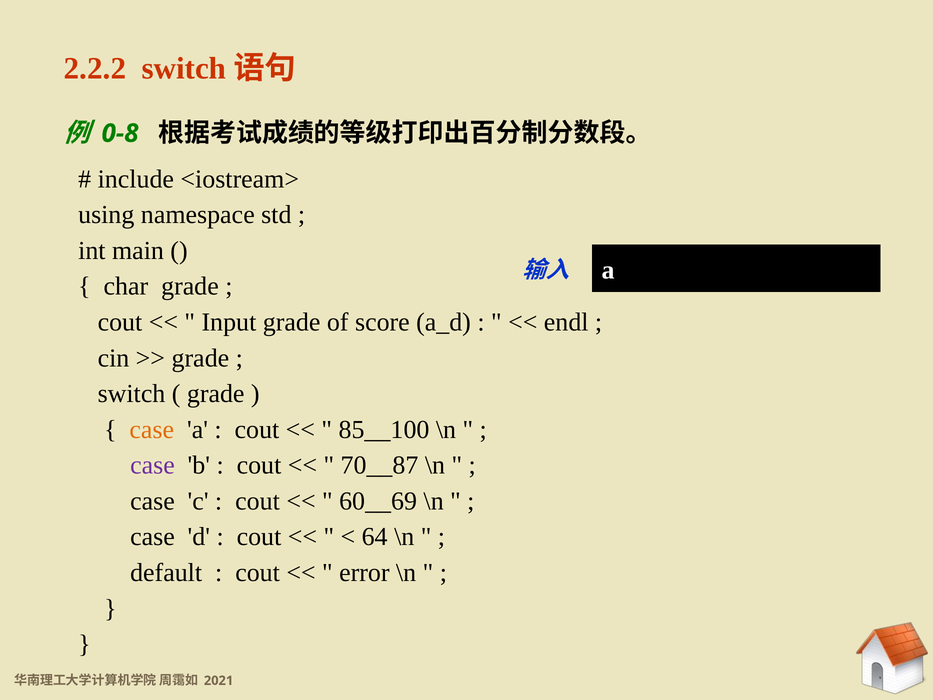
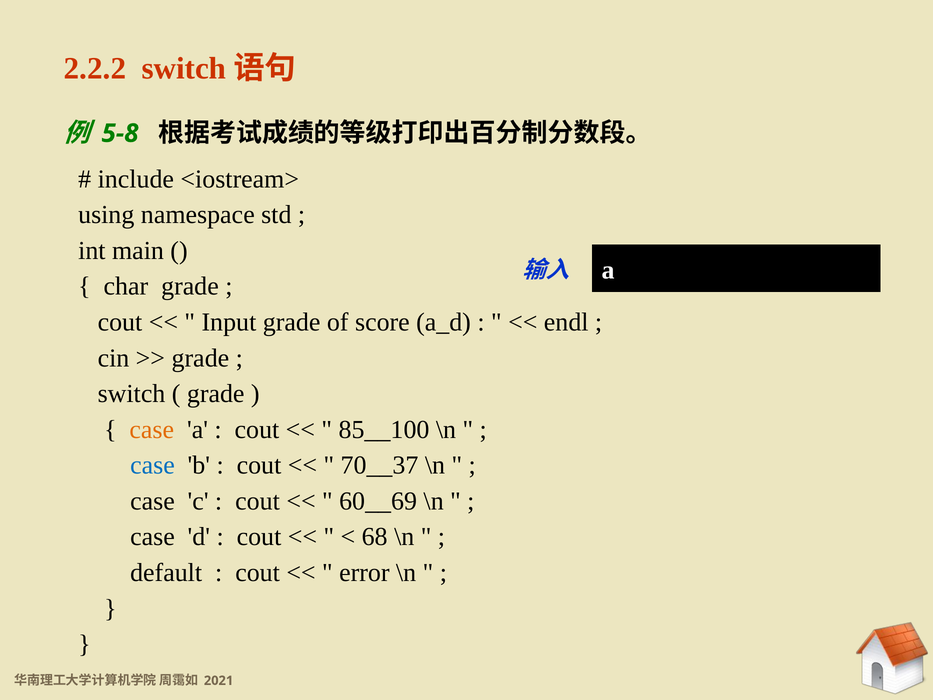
0-8: 0-8 -> 5-8
case at (152, 465) colour: purple -> blue
70__87: 70__87 -> 70__37
64: 64 -> 68
